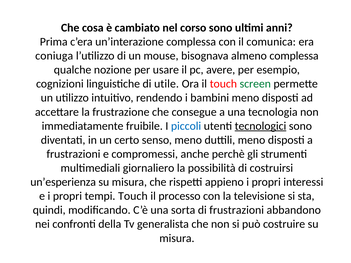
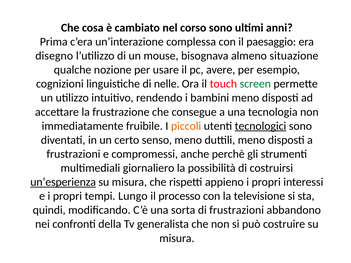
comunica: comunica -> paesaggio
coniuga: coniuga -> disegno
almeno complessa: complessa -> situazione
utile: utile -> nelle
piccoli colour: blue -> orange
un’esperienza underline: none -> present
tempi Touch: Touch -> Lungo
